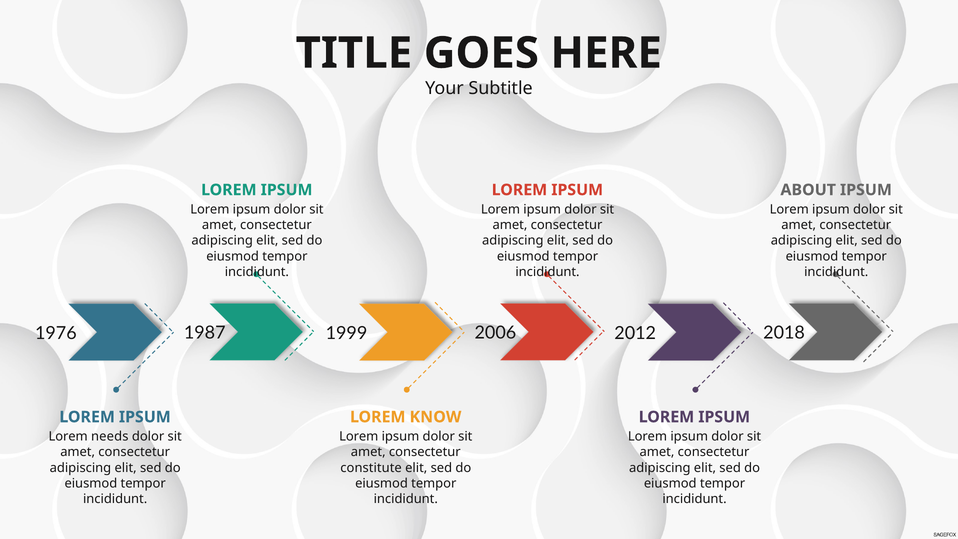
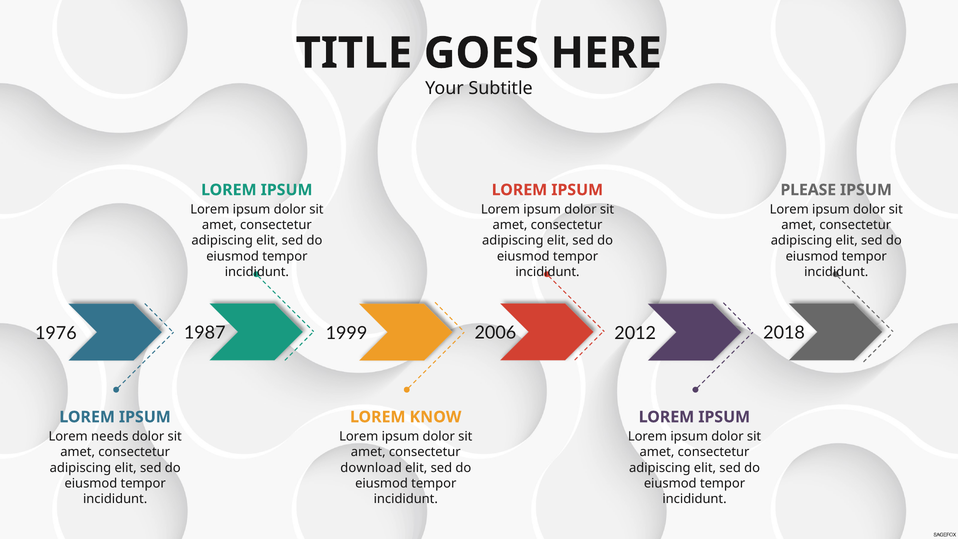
ABOUT: ABOUT -> PLEASE
constitute: constitute -> download
